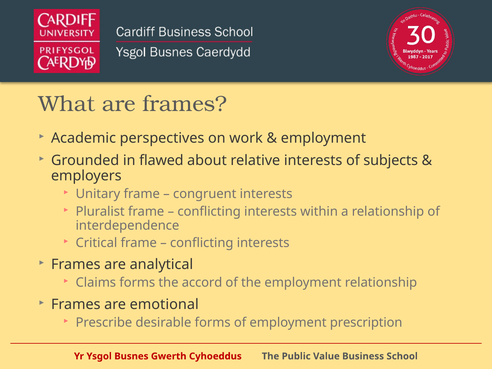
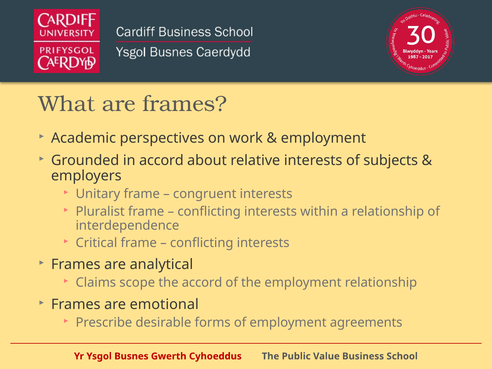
in flawed: flawed -> accord
Claims forms: forms -> scope
prescription: prescription -> agreements
